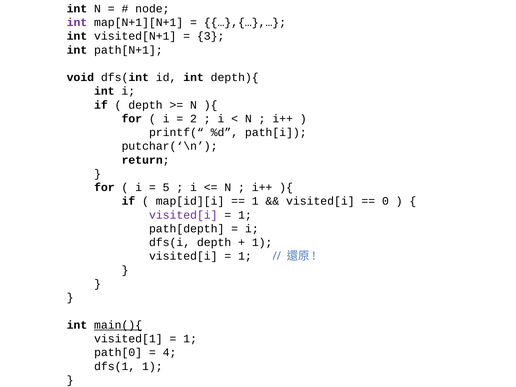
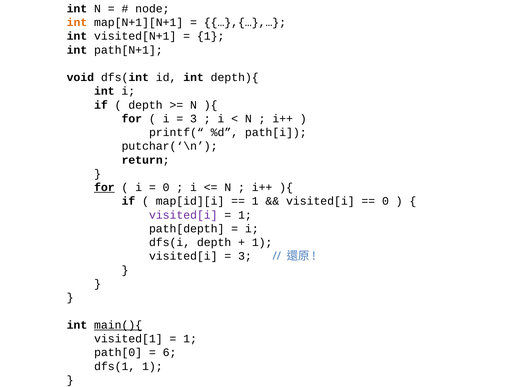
int at (77, 22) colour: purple -> orange
3 at (211, 36): 3 -> 1
2 at (194, 119): 2 -> 3
for at (104, 187) underline: none -> present
5 at (166, 187): 5 -> 0
1 at (245, 256): 1 -> 3
4: 4 -> 6
